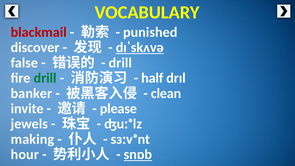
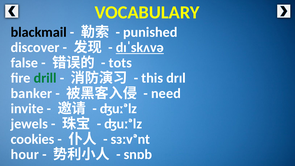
blackmail colour: red -> black
drill at (120, 63): drill -> tots
half: half -> this
clean: clean -> need
please at (118, 109): please -> ʤuːᵊlz
making: making -> cookies
snɒb underline: present -> none
